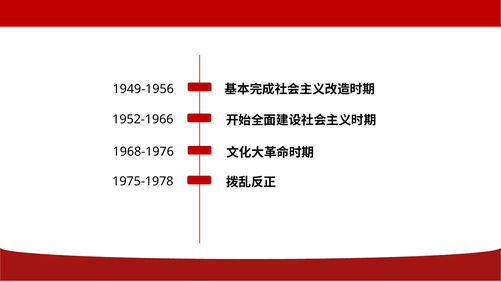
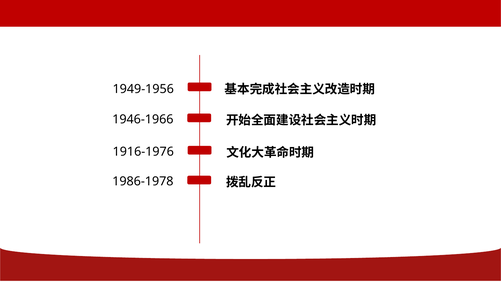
1952-1966: 1952-1966 -> 1946-1966
1968-1976: 1968-1976 -> 1916-1976
1975-1978: 1975-1978 -> 1986-1978
